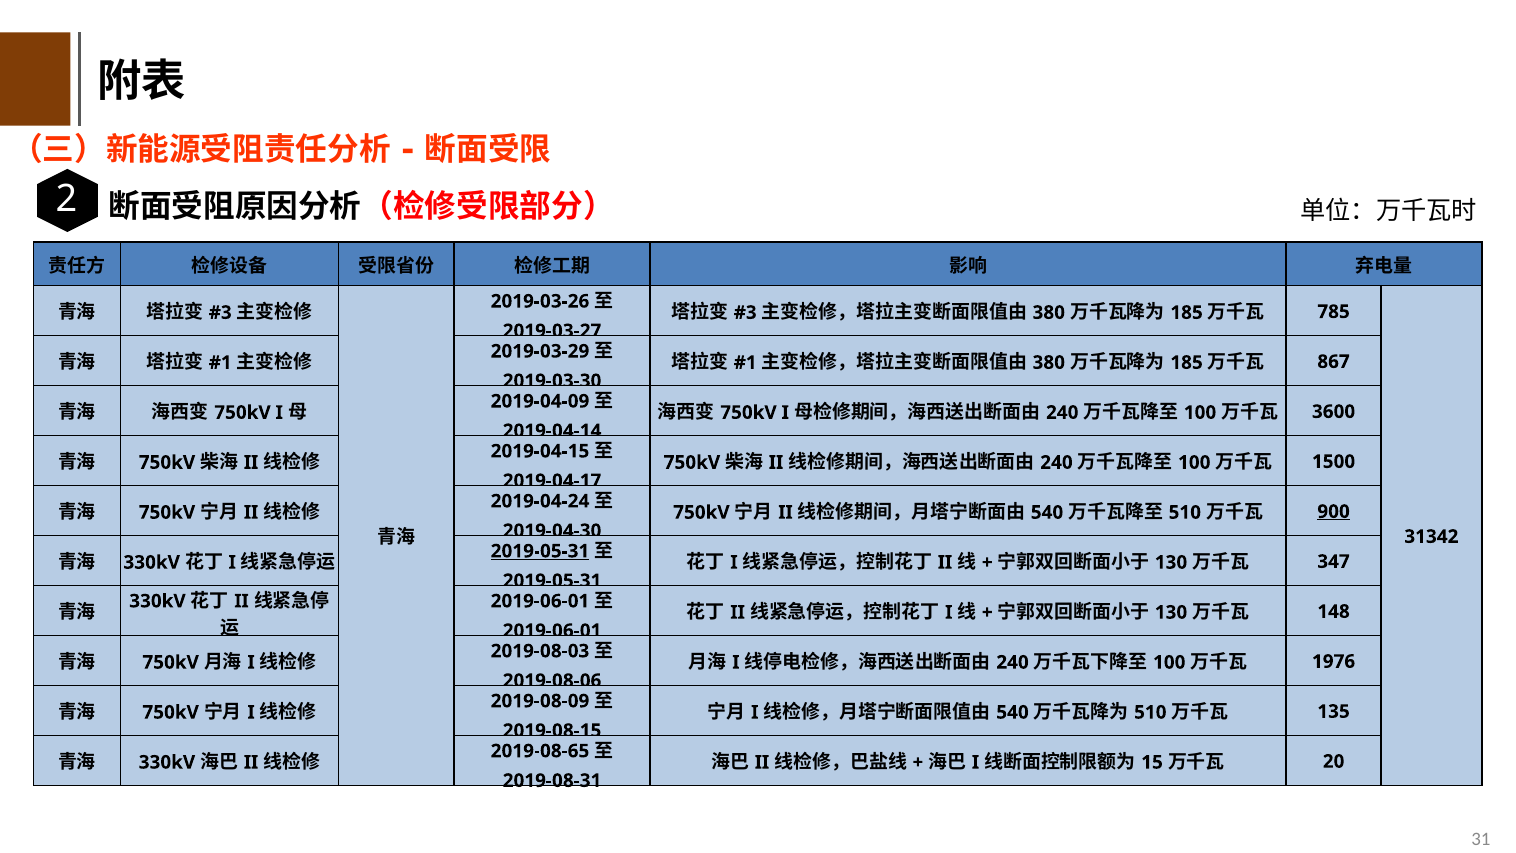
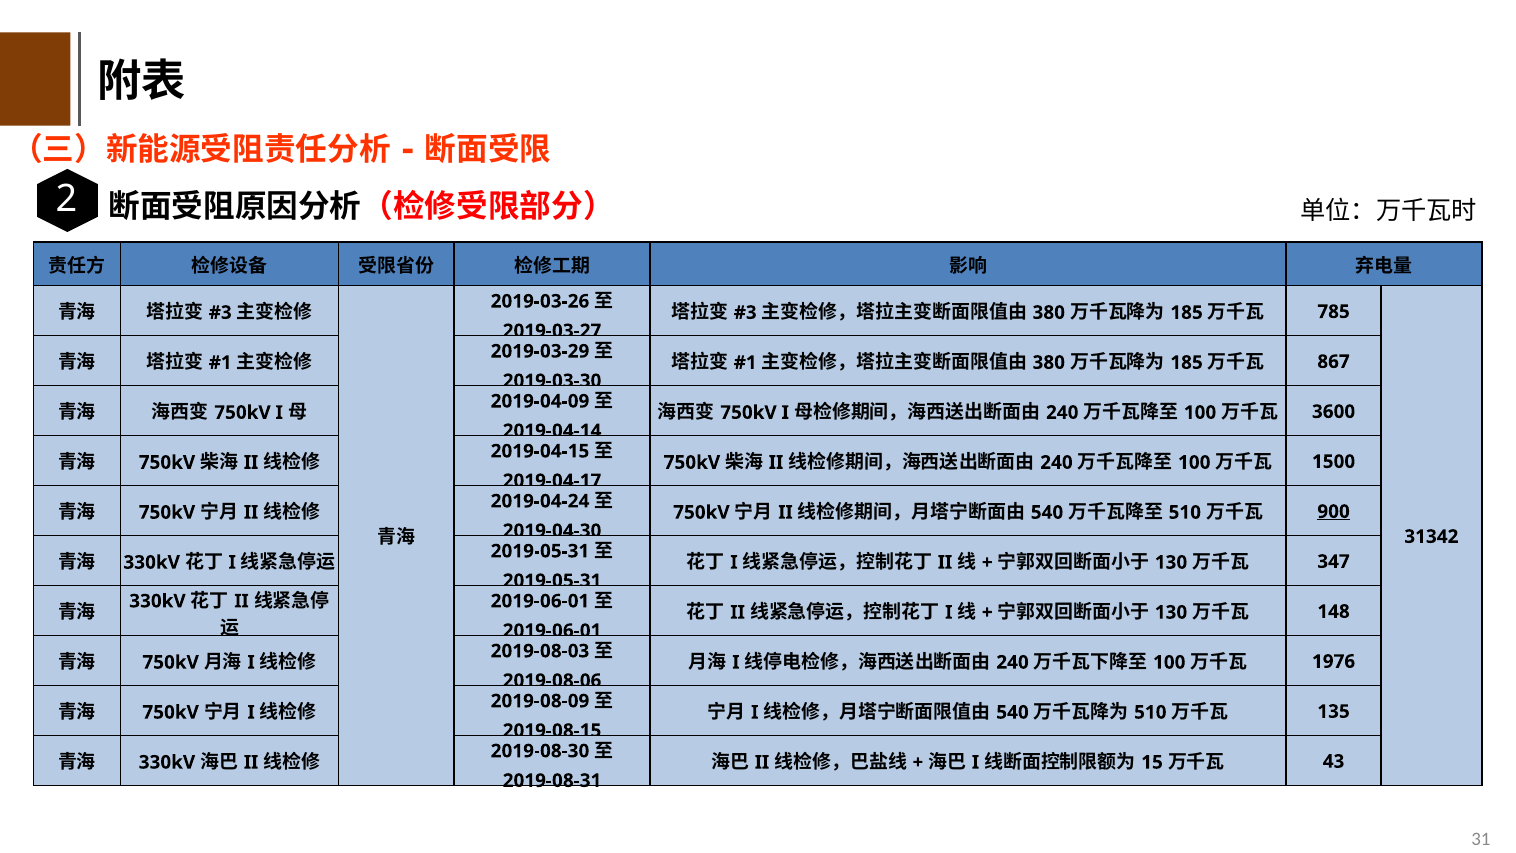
2019-05-31 at (540, 551) underline: present -> none
2019-08-65: 2019-08-65 -> 2019-08-30
20: 20 -> 43
